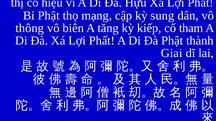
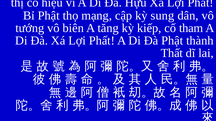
thông: thông -> tướng
Giai: Giai -> Thất
